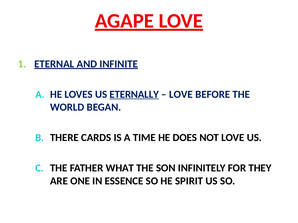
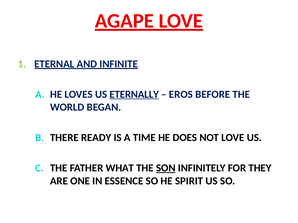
LOVE at (181, 95): LOVE -> EROS
CARDS: CARDS -> READY
SON underline: none -> present
